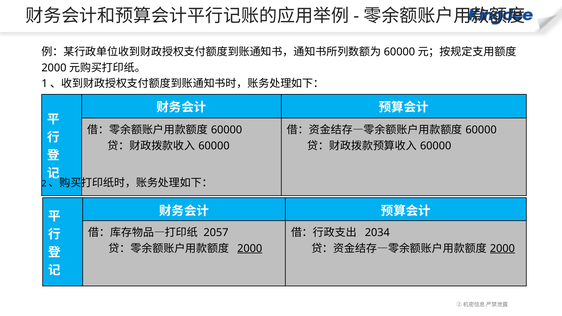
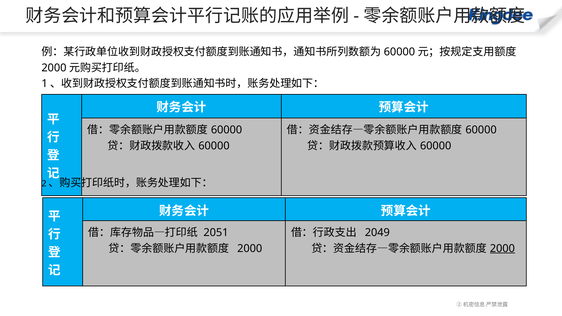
2057: 2057 -> 2051
2034: 2034 -> 2049
2000 at (250, 249) underline: present -> none
